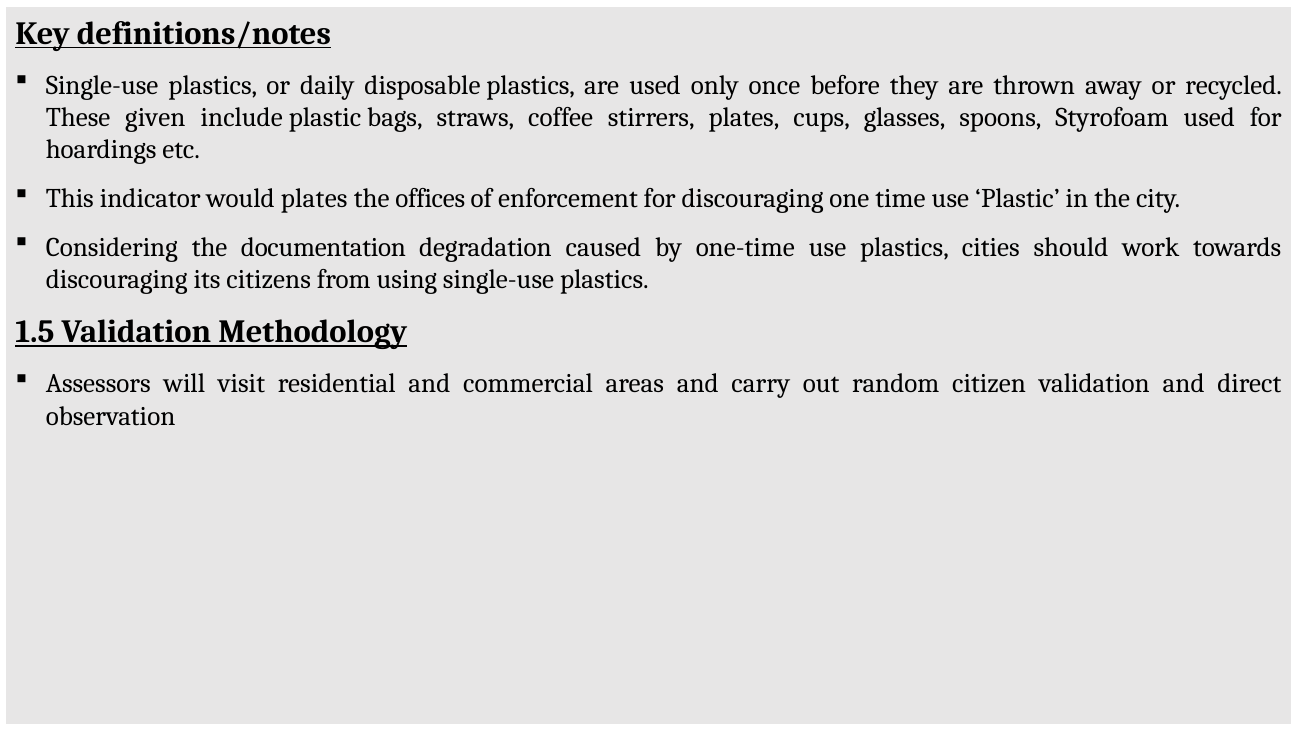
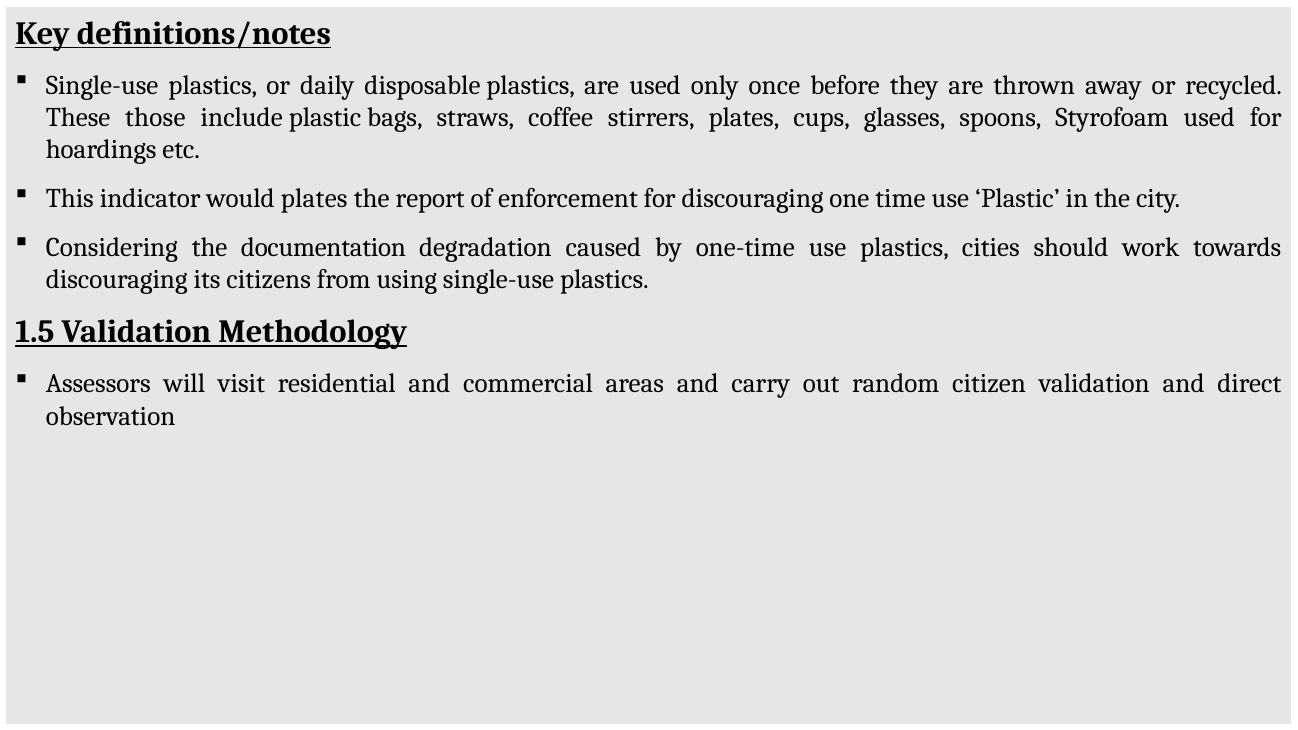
given: given -> those
offices: offices -> report
